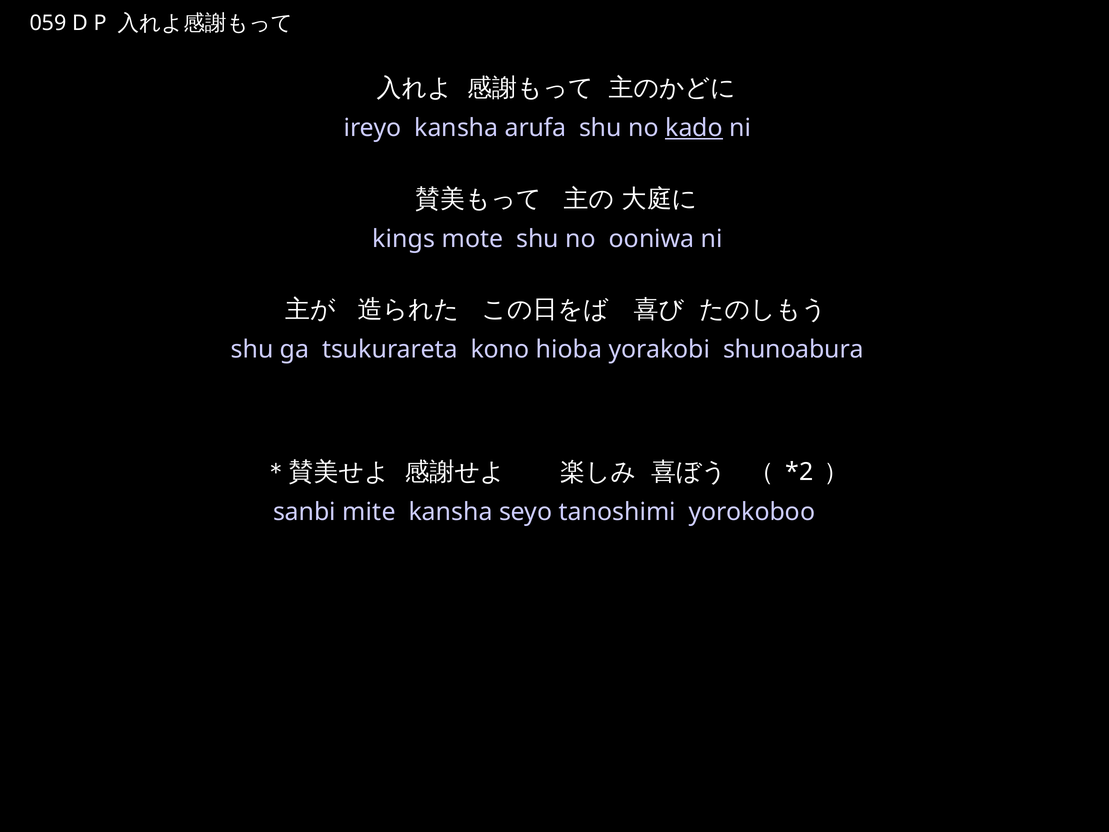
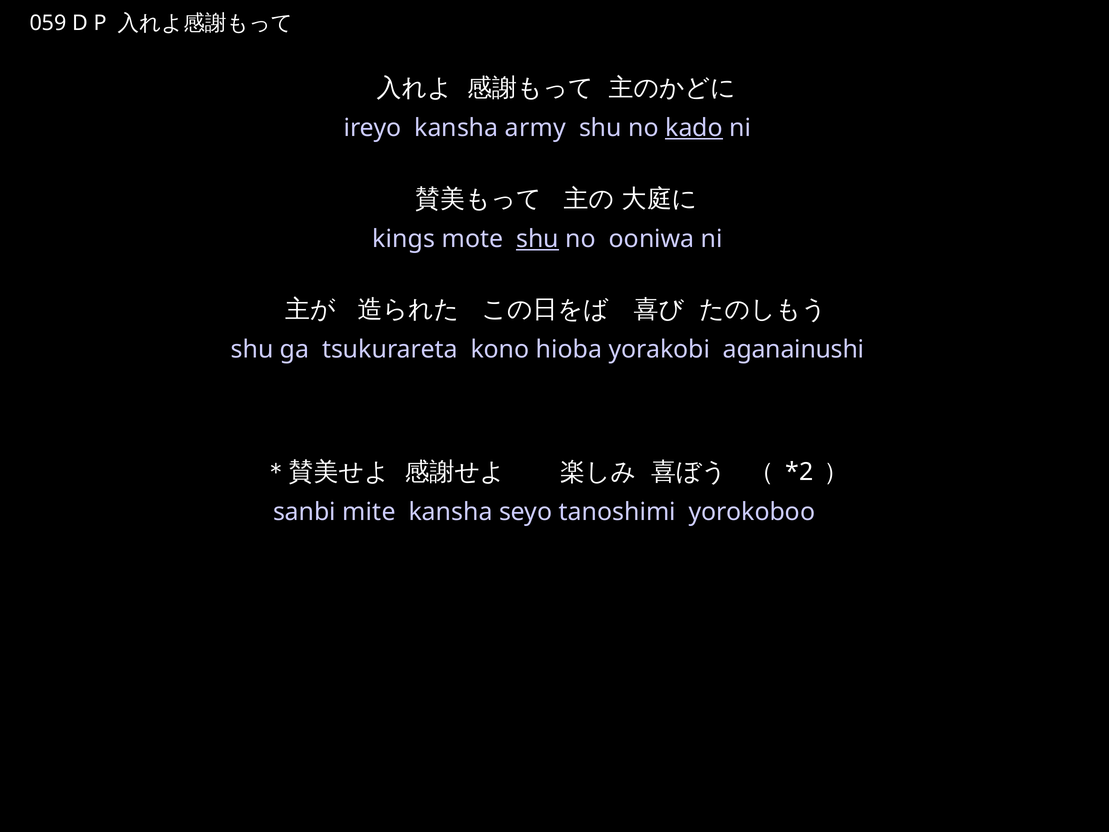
arufa: arufa -> army
shu at (538, 239) underline: none -> present
shunoabura: shunoabura -> aganainushi
